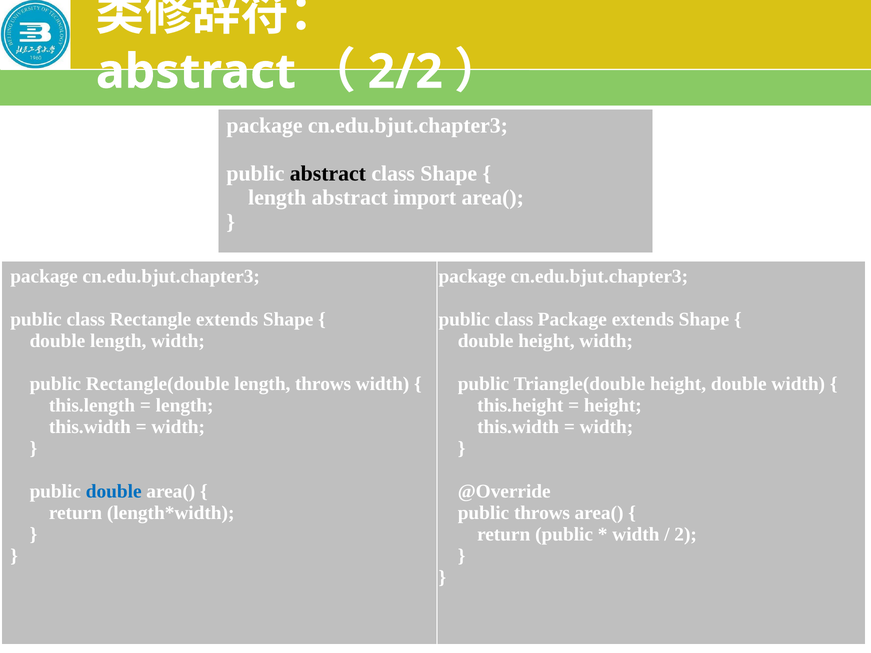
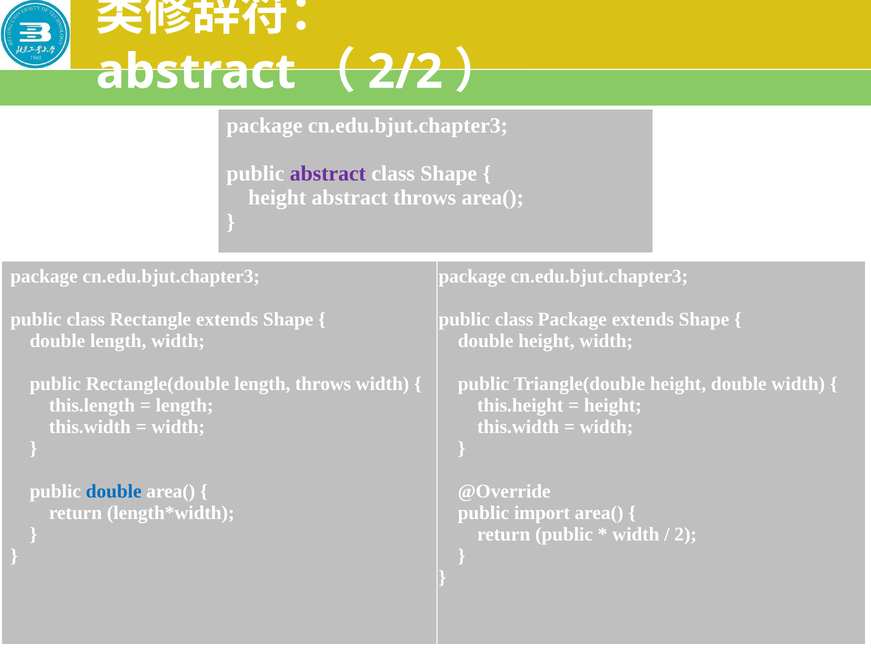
abstract at (328, 174) colour: black -> purple
length at (277, 198): length -> height
abstract import: import -> throws
public throws: throws -> import
